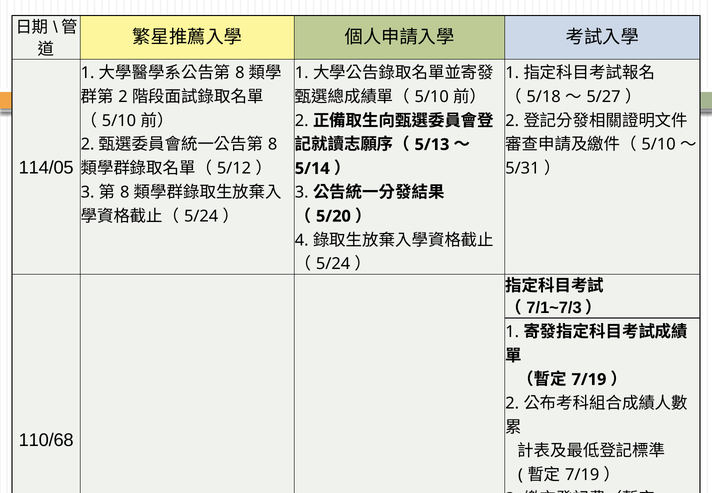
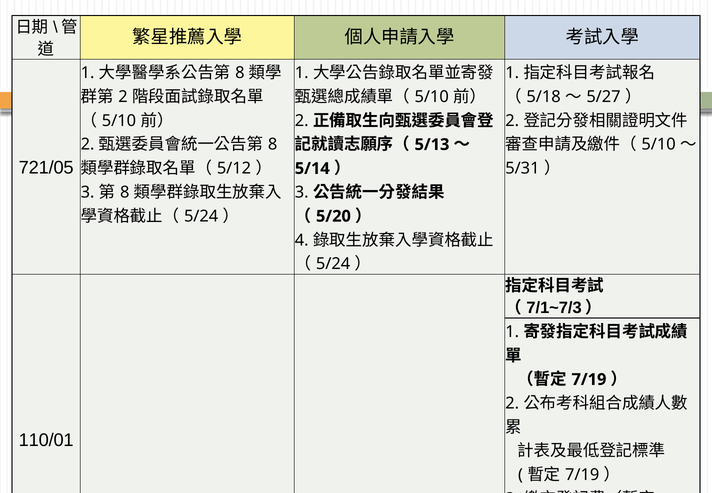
114/05: 114/05 -> 721/05
110/68: 110/68 -> 110/01
